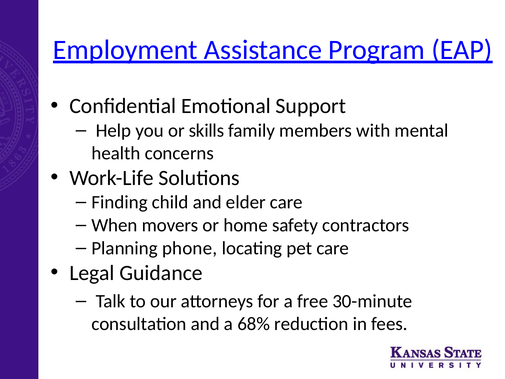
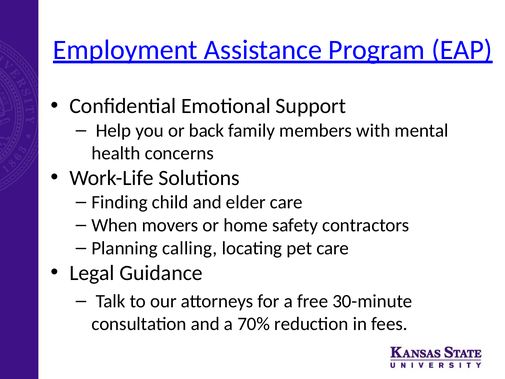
skills: skills -> back
phone: phone -> calling
68%: 68% -> 70%
